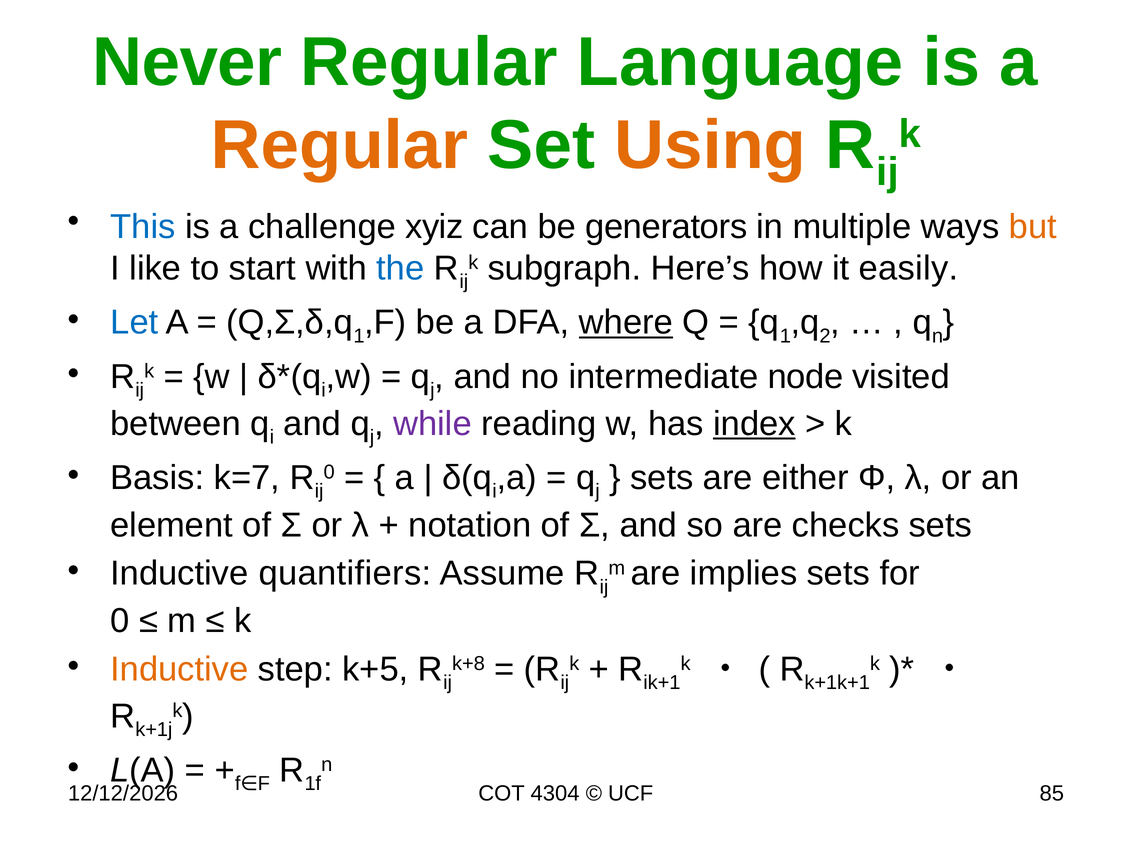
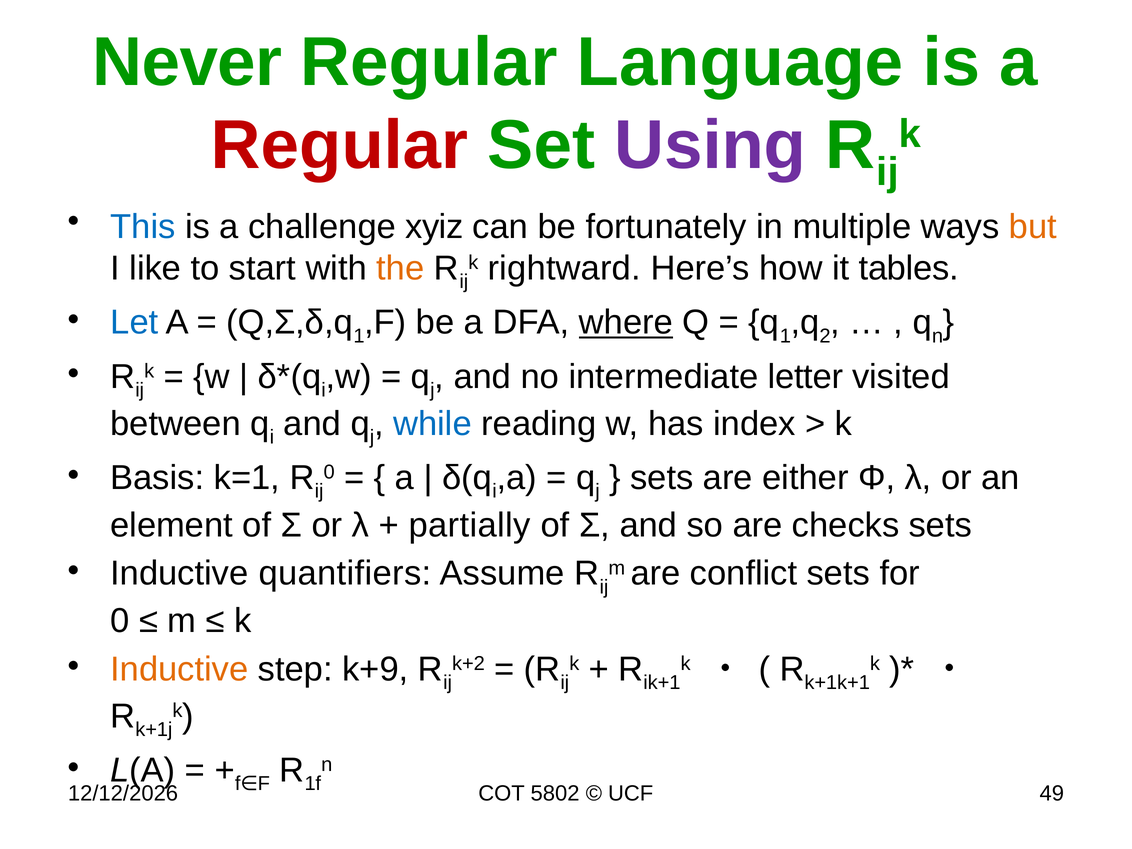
Regular at (340, 145) colour: orange -> red
Using colour: orange -> purple
generators: generators -> fortunately
the colour: blue -> orange
subgraph: subgraph -> rightward
easily: easily -> tables
node: node -> letter
while colour: purple -> blue
index underline: present -> none
k=7: k=7 -> k=1
notation: notation -> partially
implies: implies -> conflict
k+5: k+5 -> k+9
k+8: k+8 -> k+2
4304: 4304 -> 5802
85: 85 -> 49
